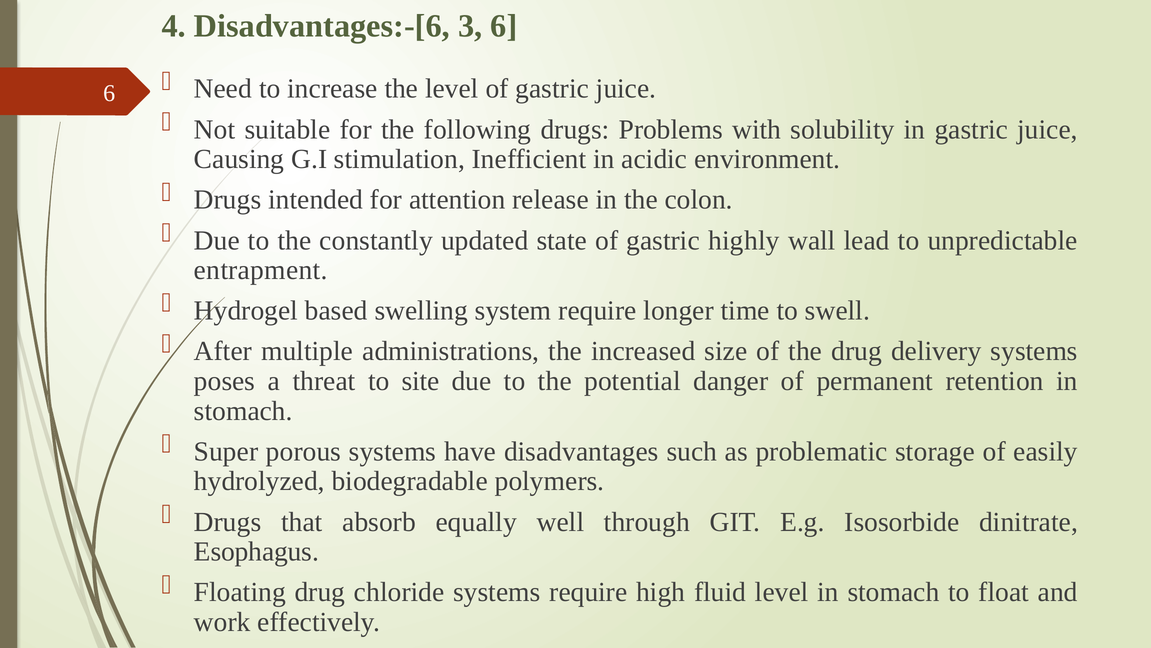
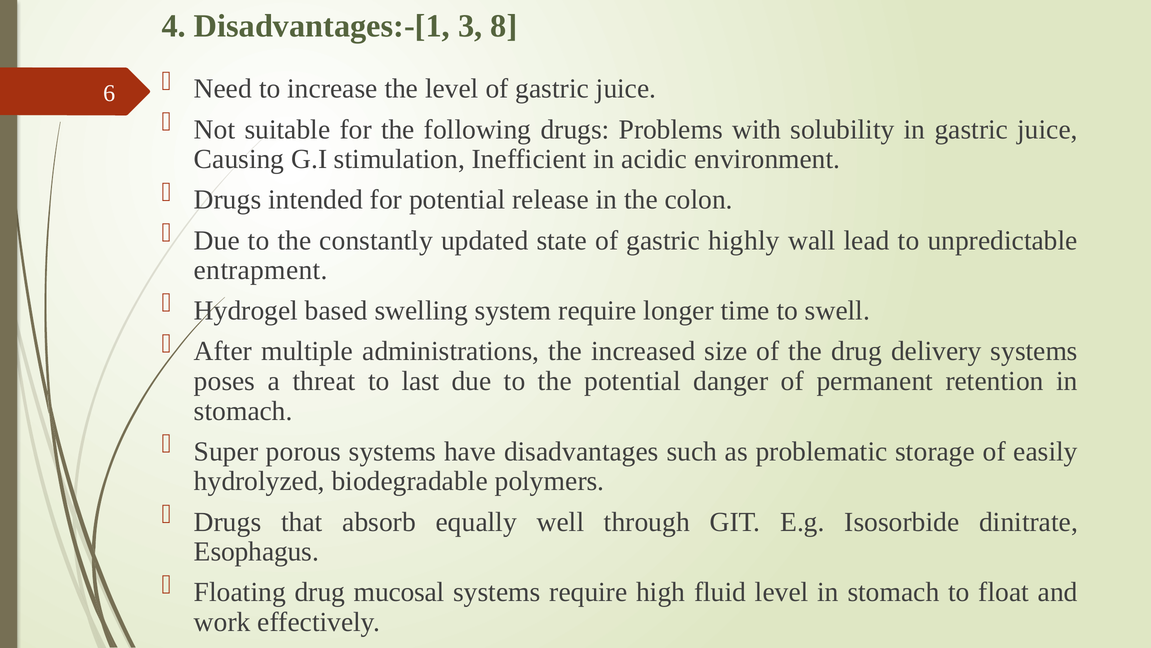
Disadvantages:-[6: Disadvantages:-[6 -> Disadvantages:-[1
3 6: 6 -> 8
for attention: attention -> potential
site: site -> last
chloride: chloride -> mucosal
